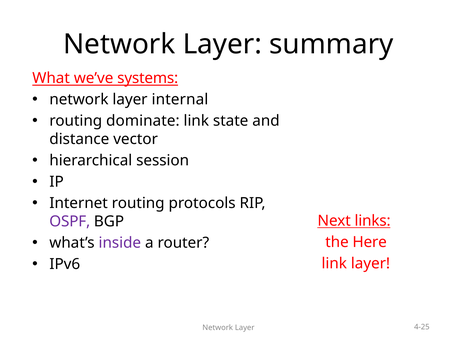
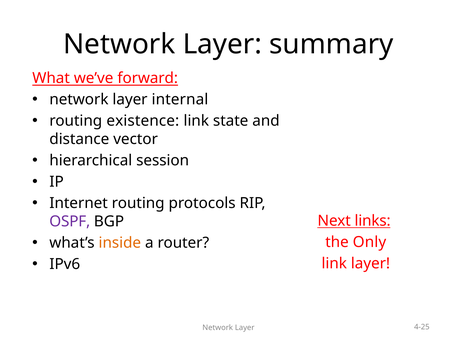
systems: systems -> forward
dominate: dominate -> existence
inside colour: purple -> orange
Here: Here -> Only
